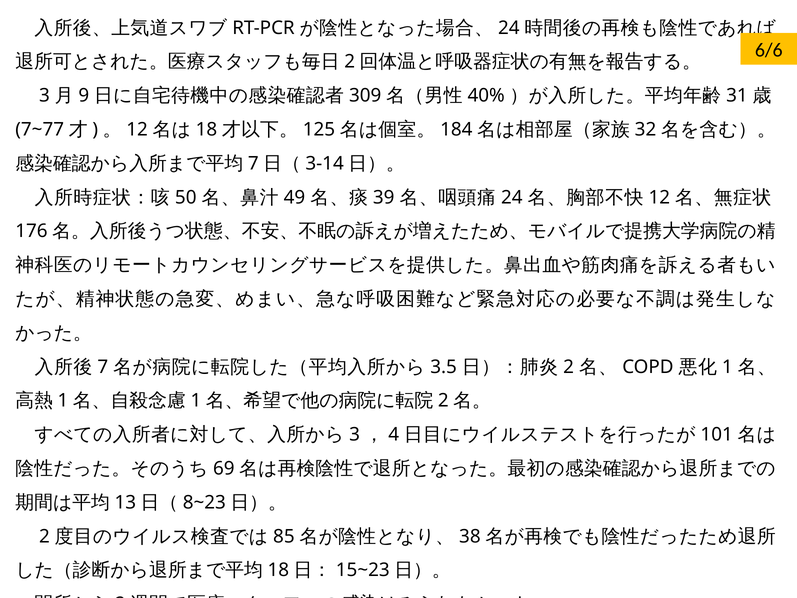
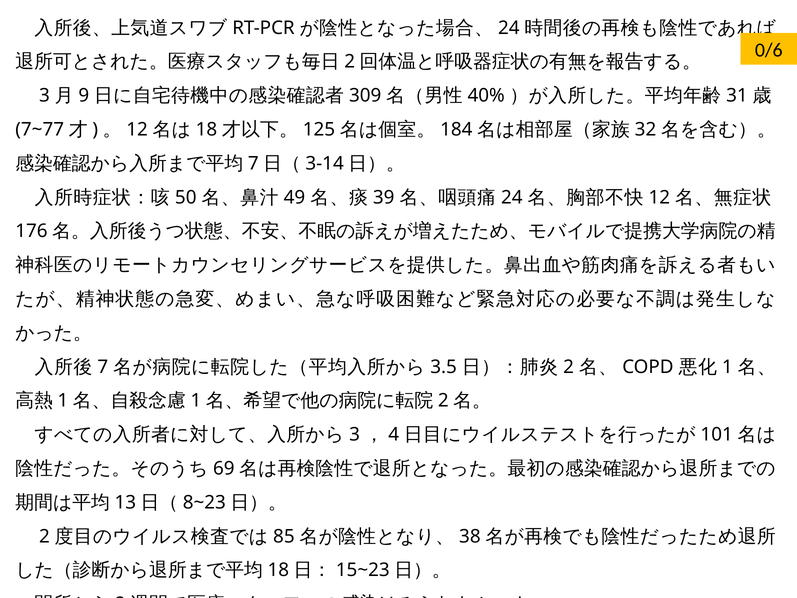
6/6: 6/6 -> 0/6
